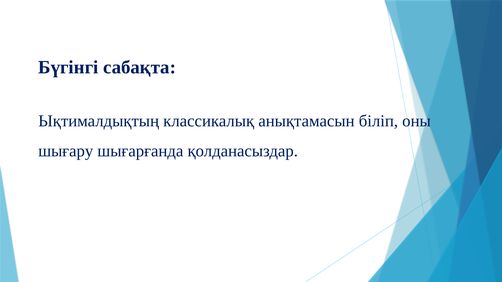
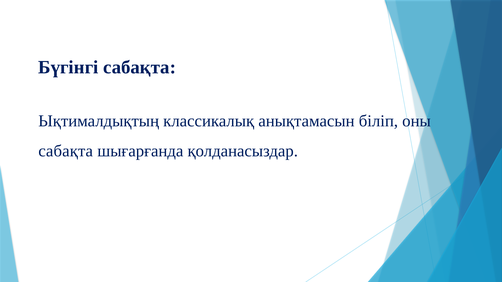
шығару at (66, 151): шығару -> сабақта
